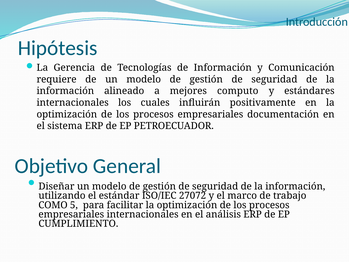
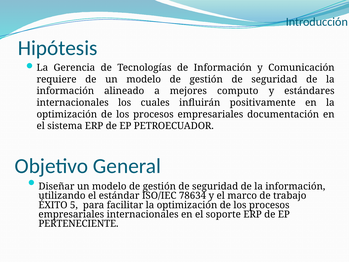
27072: 27072 -> 78634
COMO: COMO -> ÉXITO
análisis: análisis -> soporte
CUMPLIMIENTO: CUMPLIMIENTO -> PERTENECIENTE
